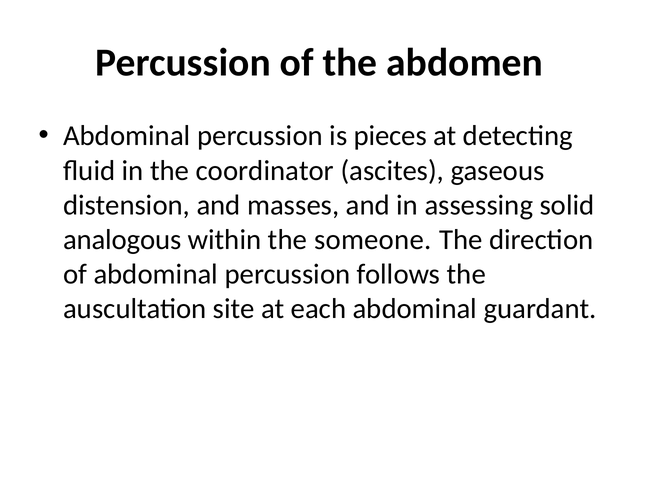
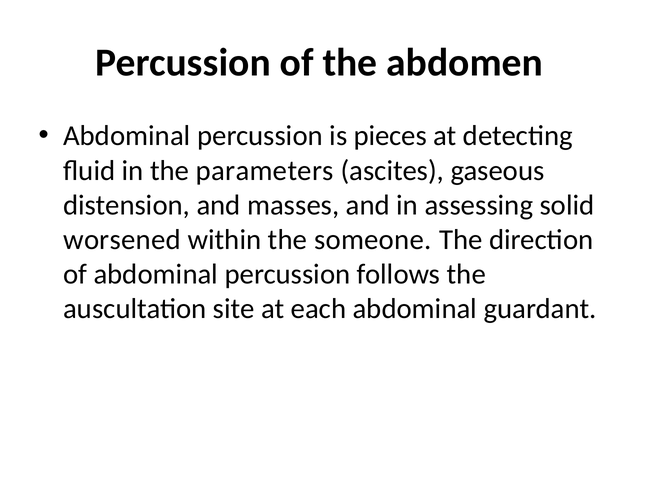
coordinator: coordinator -> parameters
analogous: analogous -> worsened
